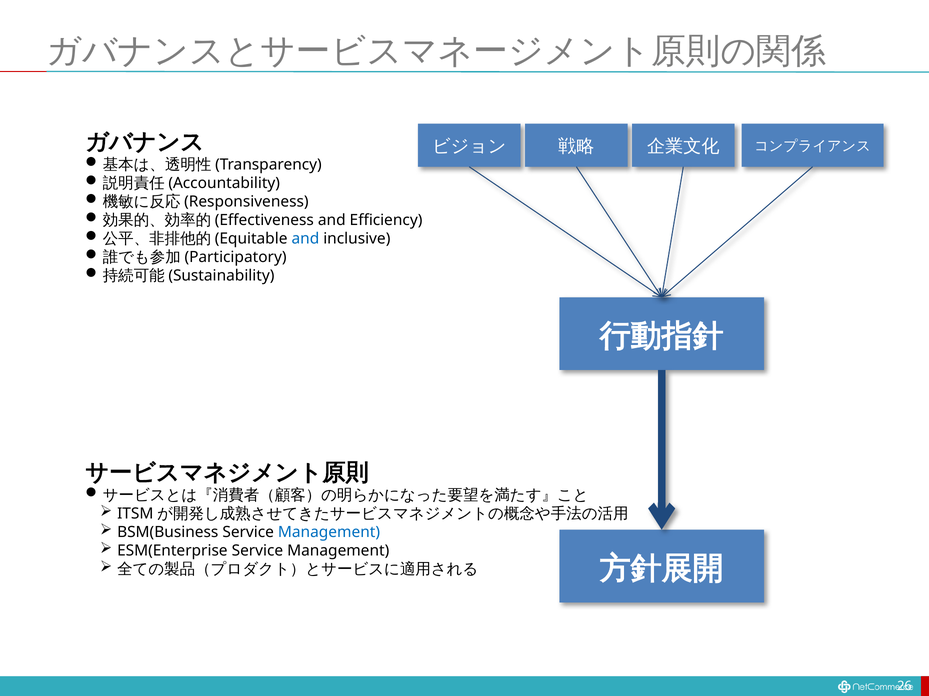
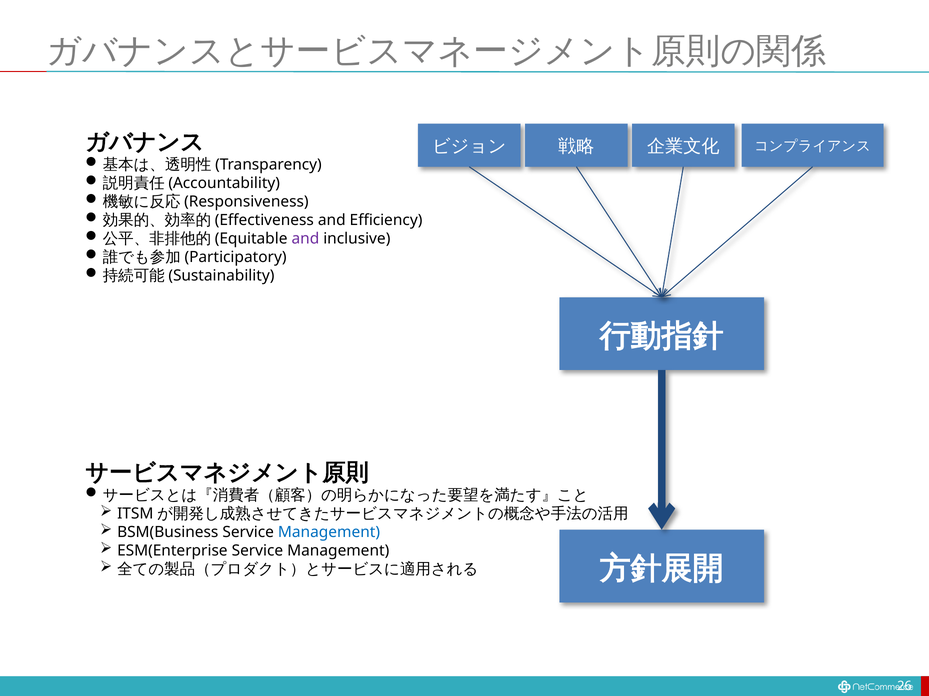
and at (305, 239) colour: blue -> purple
